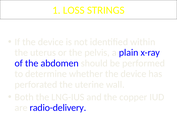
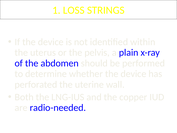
radio-delivery: radio-delivery -> radio-needed
